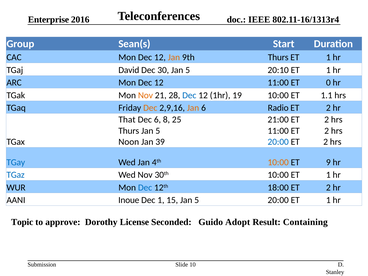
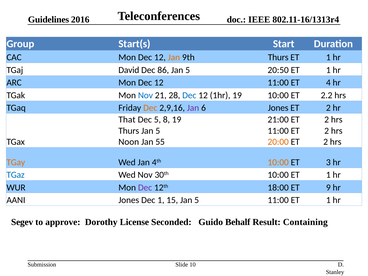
Enterprise: Enterprise -> Guidelines
Sean(s: Sean(s -> Start(s
30: 30 -> 86
20:10: 20:10 -> 20:50
0: 0 -> 4
Nov at (145, 95) colour: orange -> blue
1.1: 1.1 -> 2.2
Jan at (193, 108) colour: orange -> purple
6 Radio: Radio -> Jones
Dec 6: 6 -> 5
8 25: 25 -> 19
39: 39 -> 55
20:00 at (278, 142) colour: blue -> orange
TGay colour: blue -> orange
9: 9 -> 3
Dec at (145, 187) colour: blue -> purple
18:00 ET 2: 2 -> 9
AANI Inoue: Inoue -> Jones
5 20:00: 20:00 -> 11:00
Topic: Topic -> Segev
Adopt: Adopt -> Behalf
